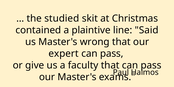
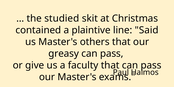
wrong: wrong -> others
expert: expert -> greasy
